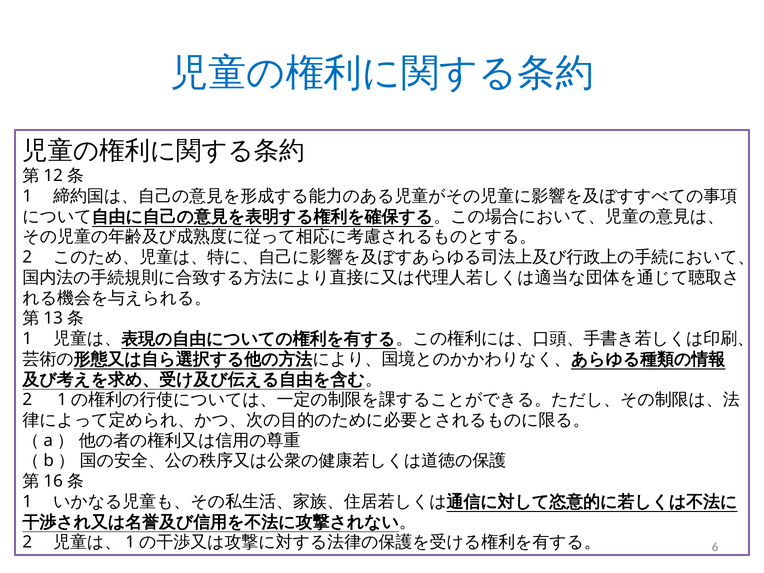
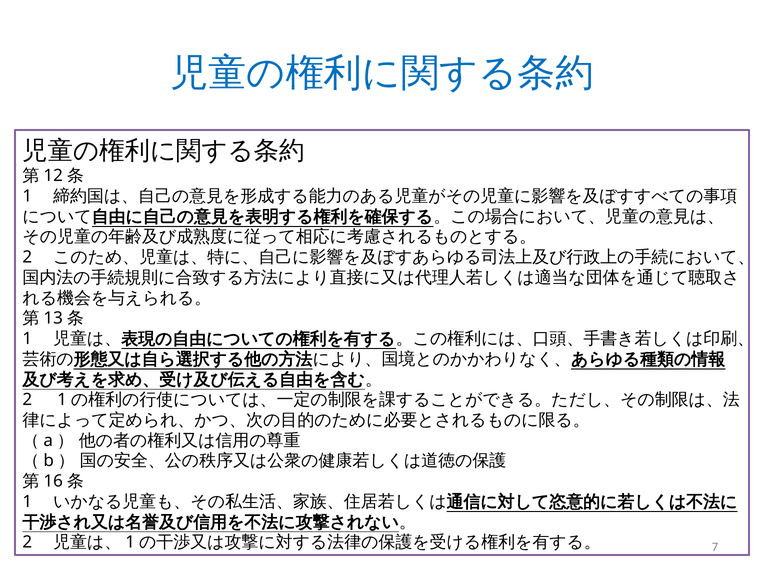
6: 6 -> 7
